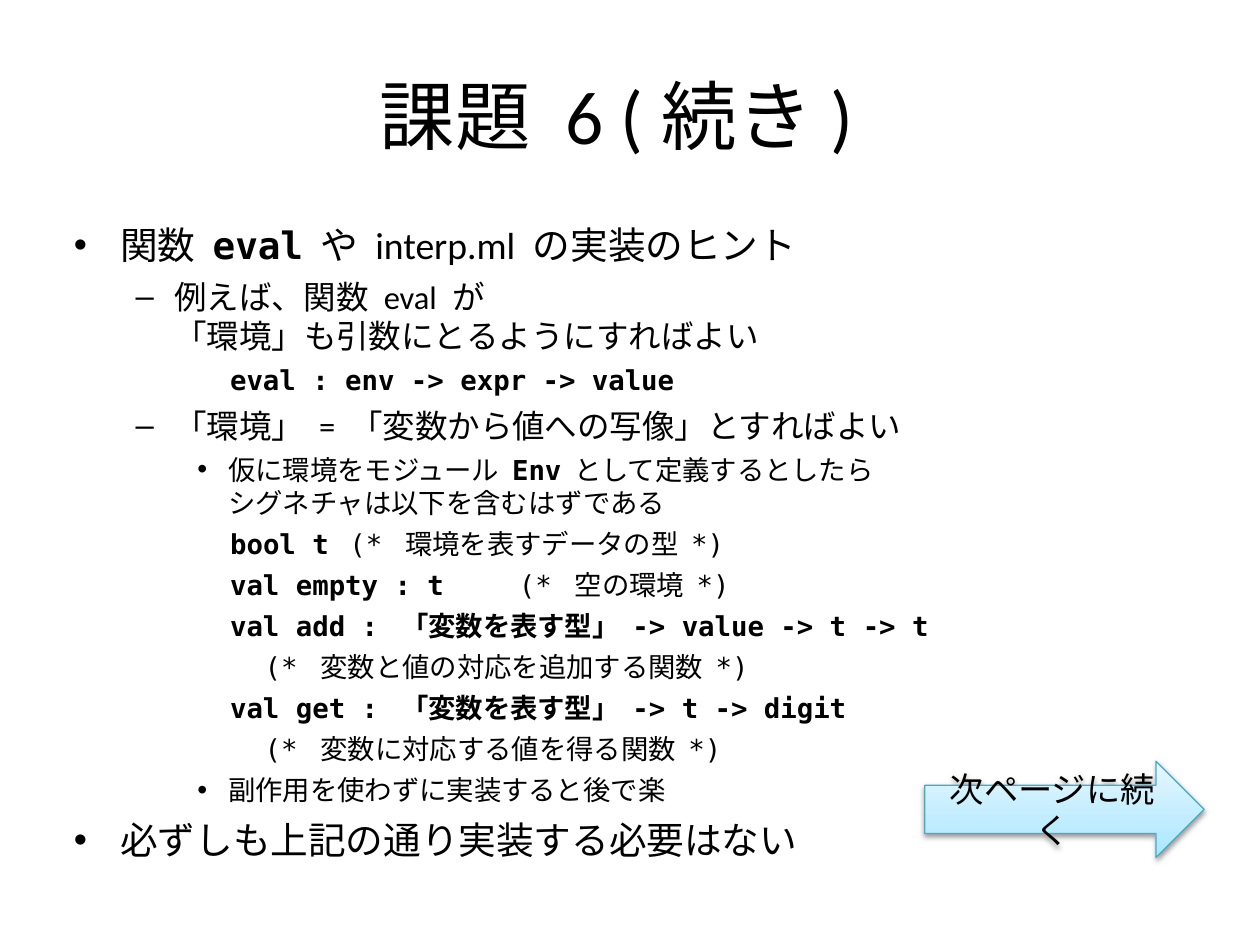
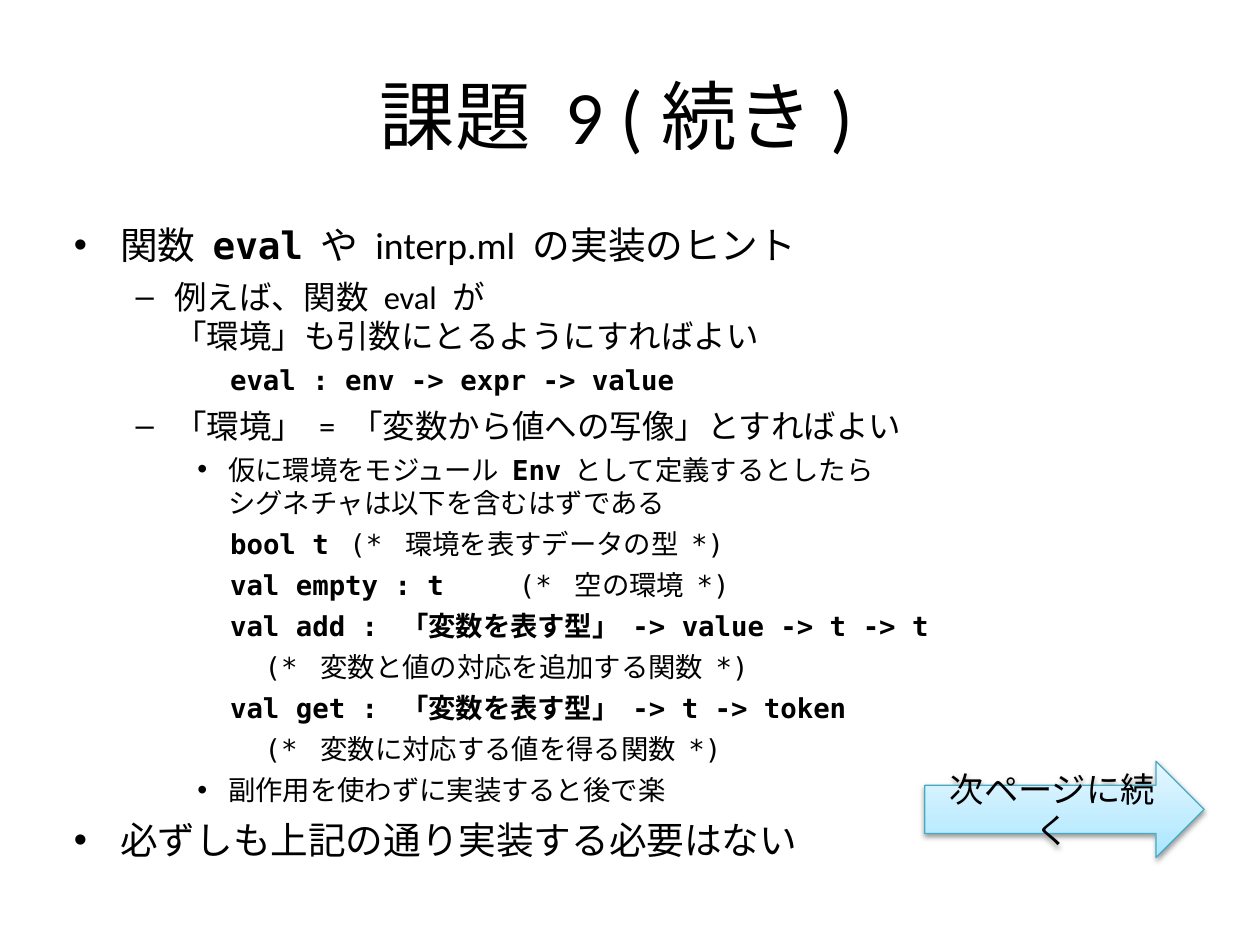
6: 6 -> 9
digit: digit -> token
